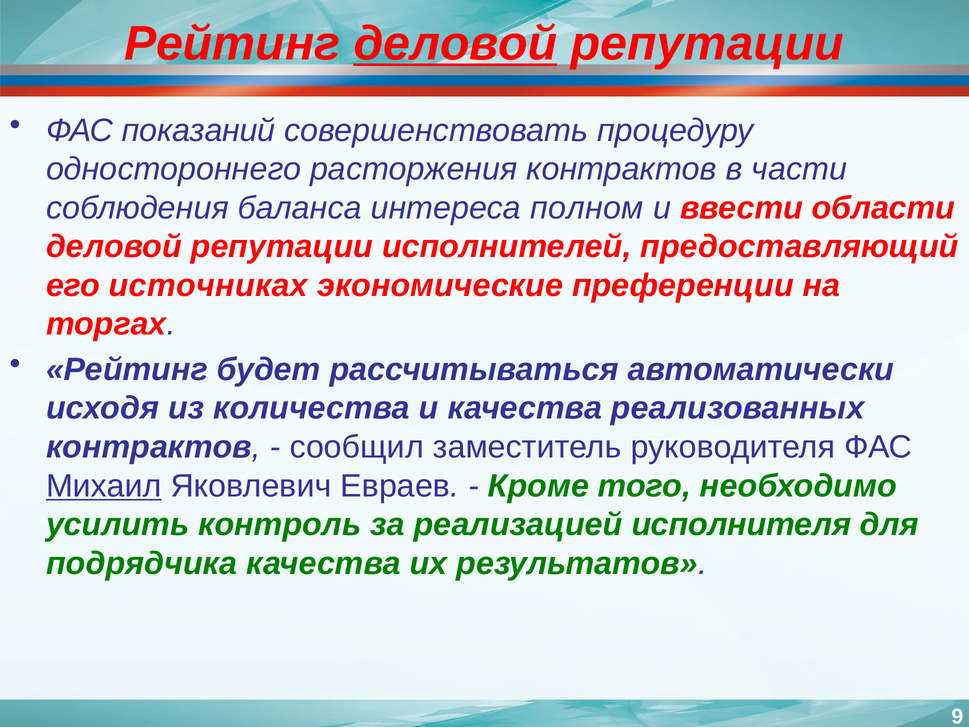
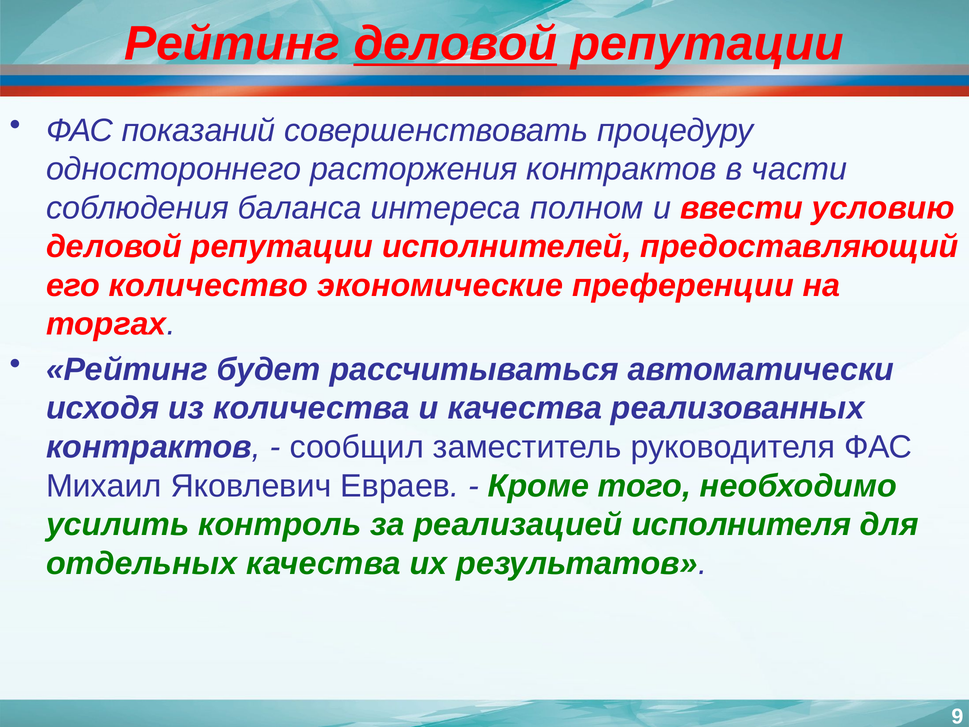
области: области -> условию
источниках: источниках -> количество
Михаил underline: present -> none
подрядчика: подрядчика -> отдельных
